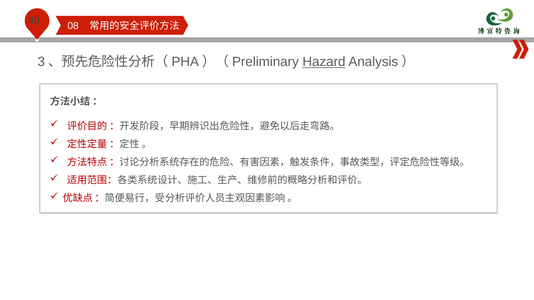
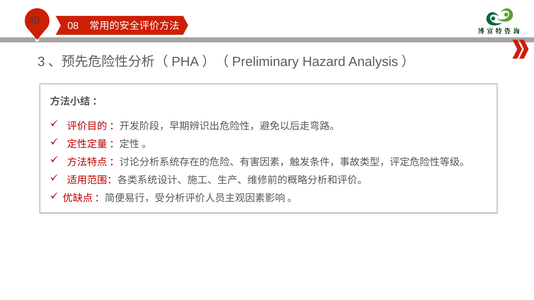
Hazard underline: present -> none
